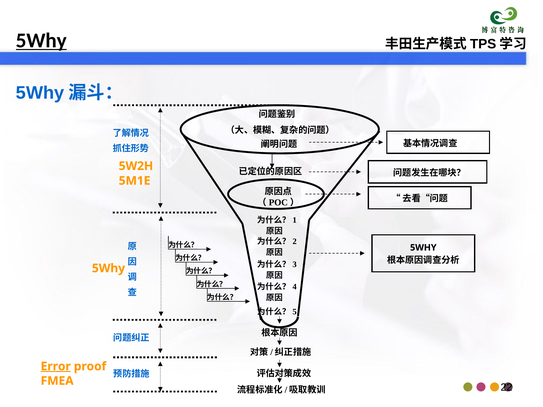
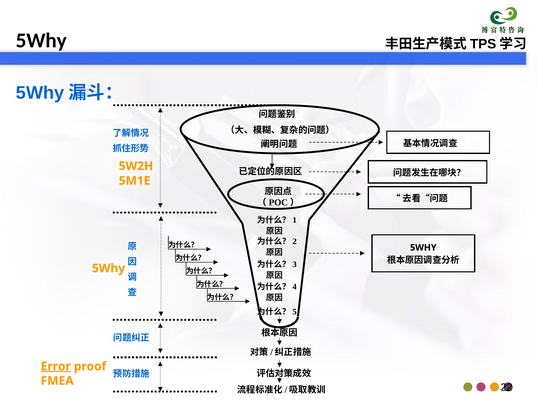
5Why at (41, 40) underline: present -> none
